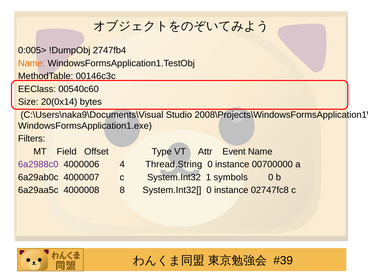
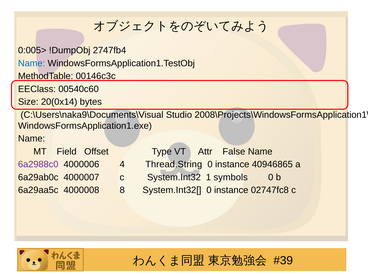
Name at (32, 63) colour: orange -> blue
Filters at (32, 139): Filters -> Name
Event: Event -> False
00700000: 00700000 -> 40946865
